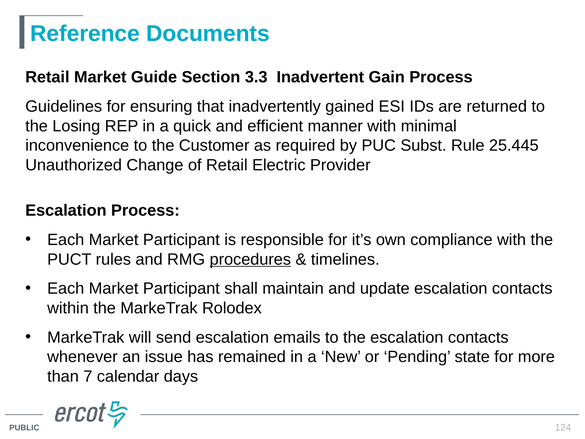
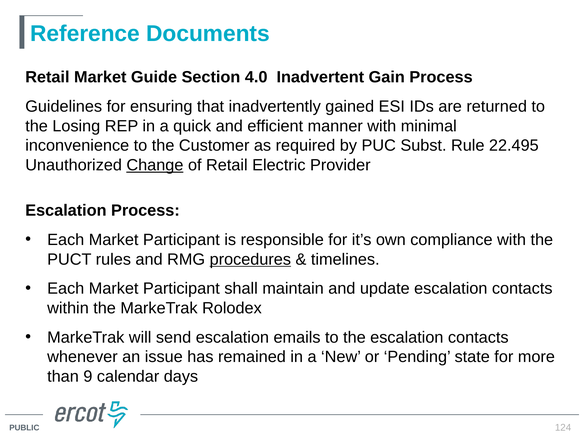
3.3: 3.3 -> 4.0
25.445: 25.445 -> 22.495
Change underline: none -> present
7: 7 -> 9
